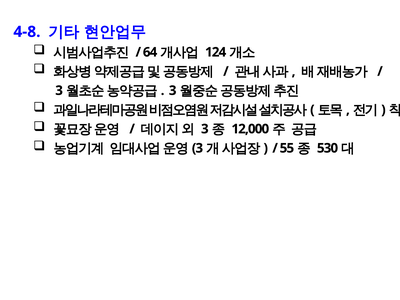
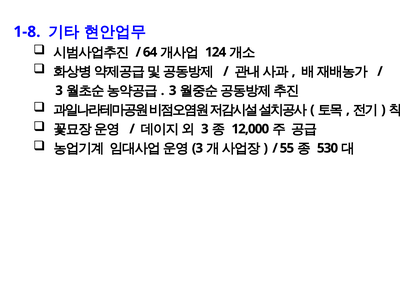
4-8: 4-8 -> 1-8
